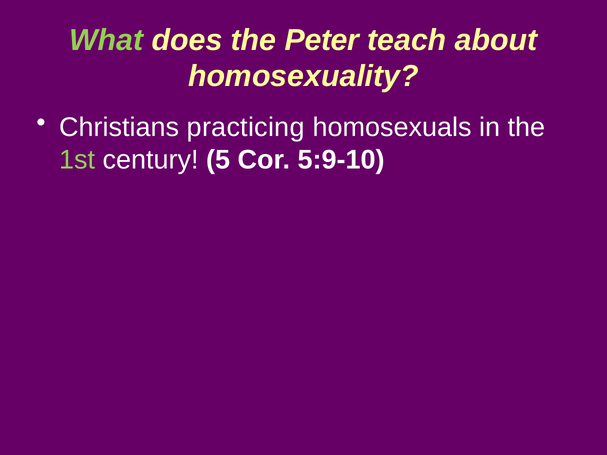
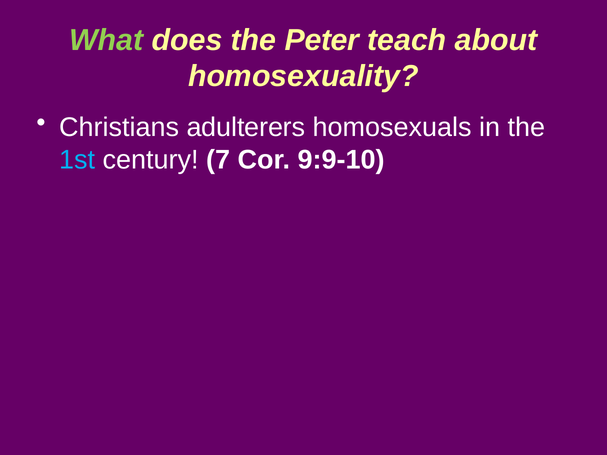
practicing: practicing -> adulterers
1st colour: light green -> light blue
5: 5 -> 7
5:9-10: 5:9-10 -> 9:9-10
